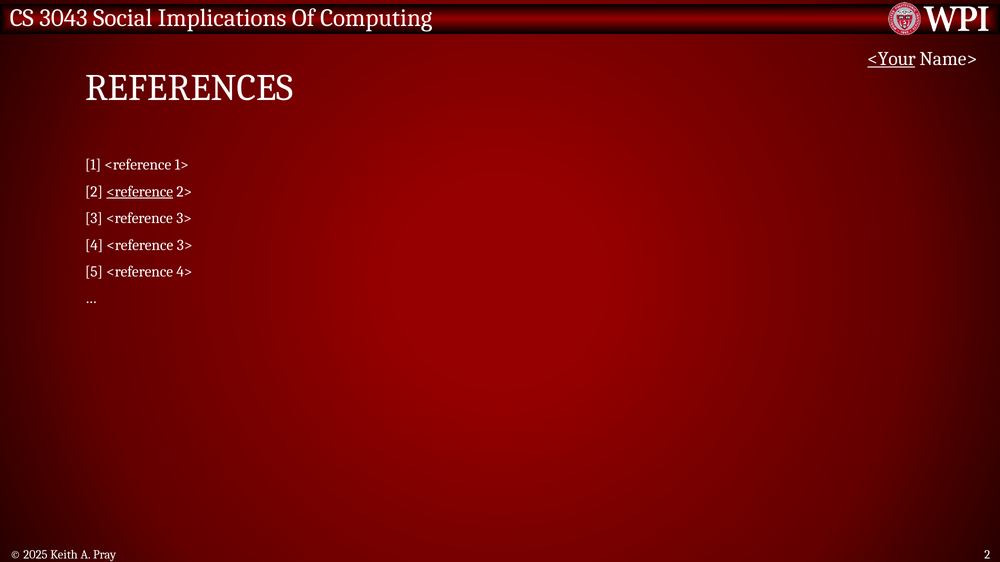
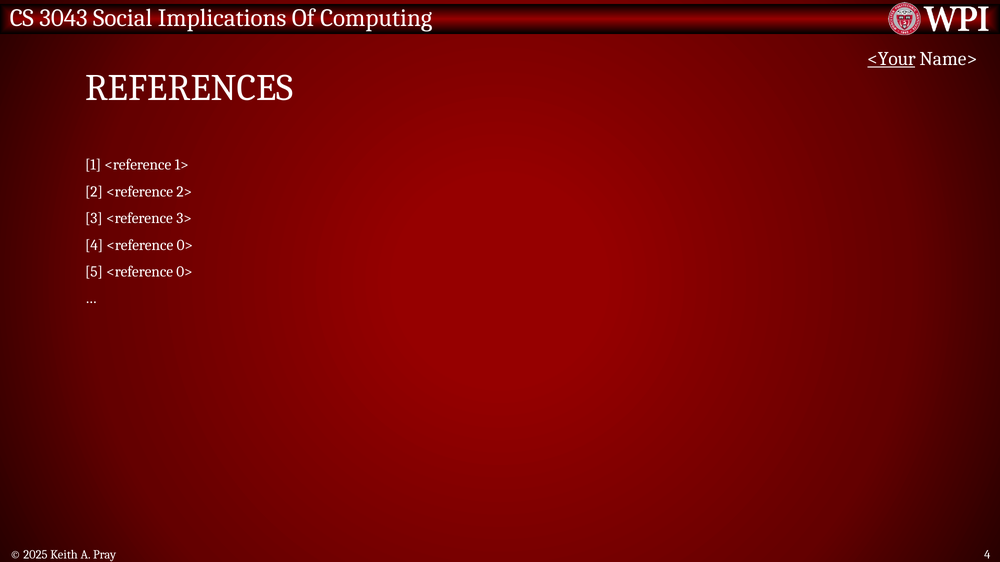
<reference at (140, 192) underline: present -> none
4 <reference 3>: 3> -> 0>
5 <reference 4>: 4> -> 0>
Pray 2: 2 -> 4
